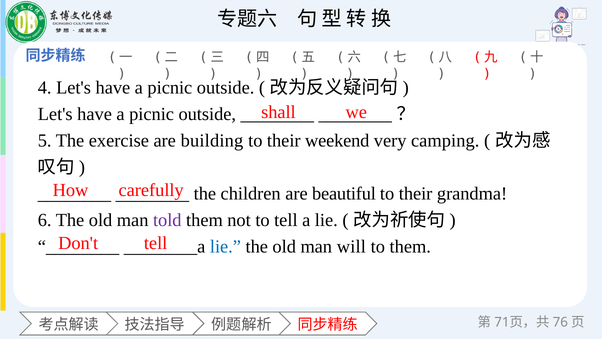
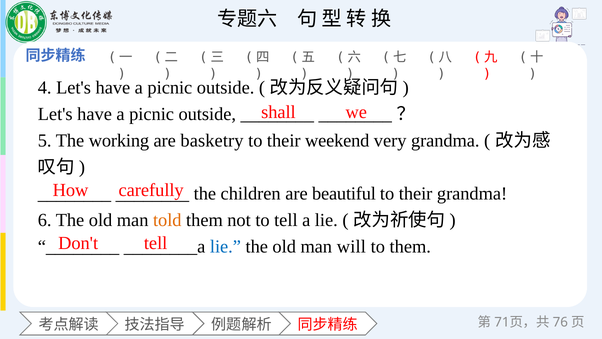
exercise: exercise -> working
building: building -> basketry
very camping: camping -> grandma
told colour: purple -> orange
